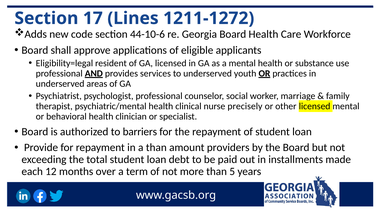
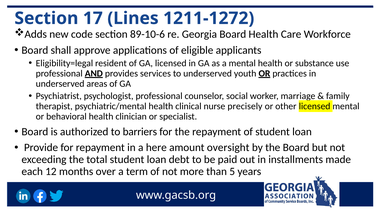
44-10-6: 44-10-6 -> 89-10-6
a than: than -> here
providers: providers -> oversight
